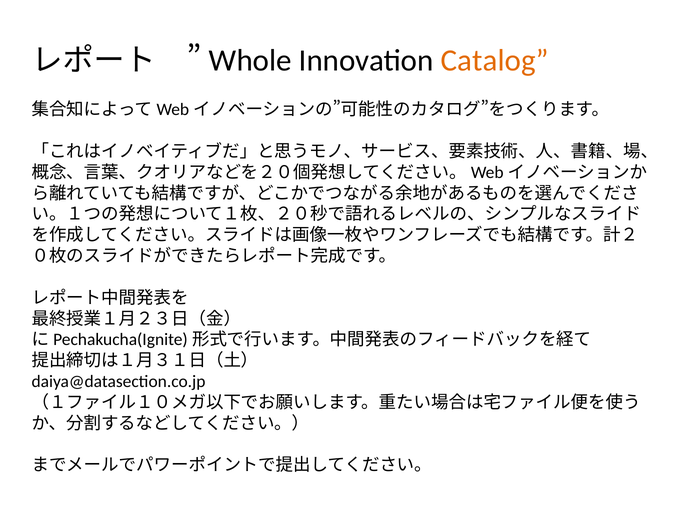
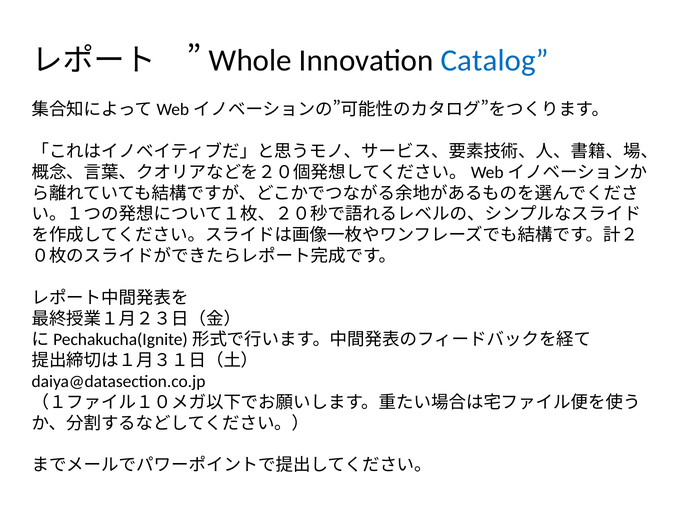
Catalog colour: orange -> blue
